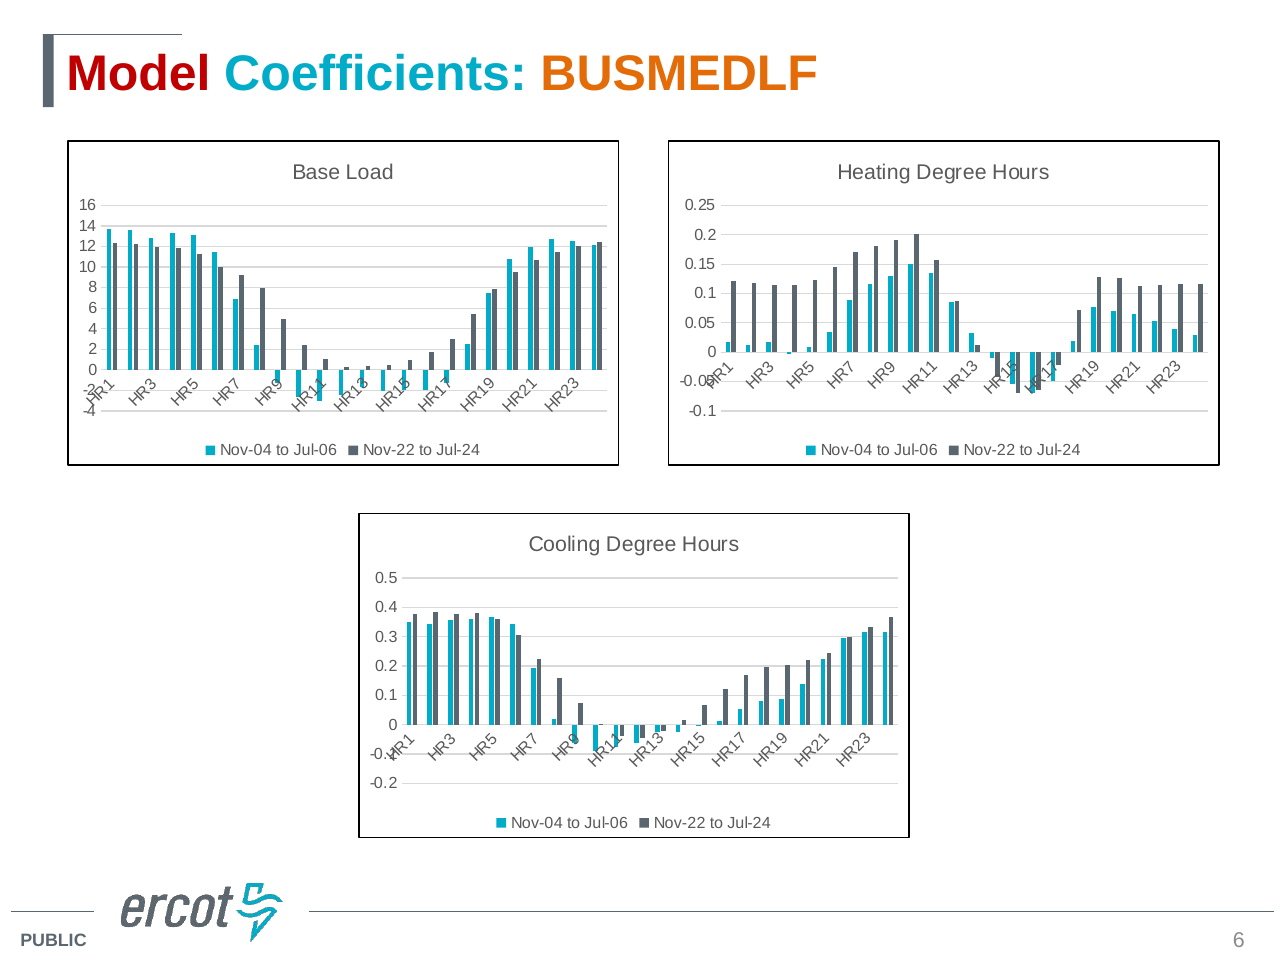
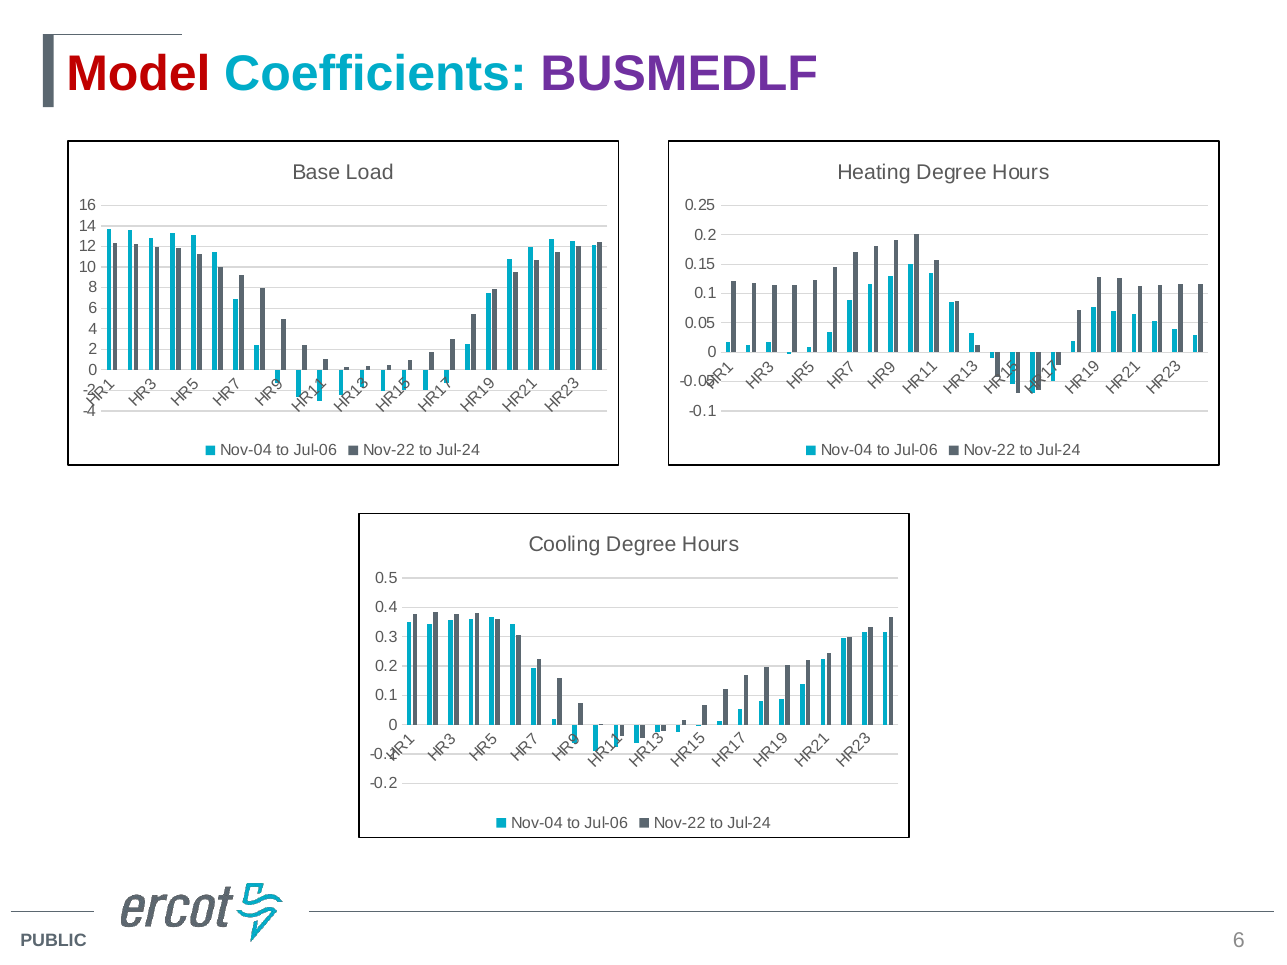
BUSMEDLF colour: orange -> purple
